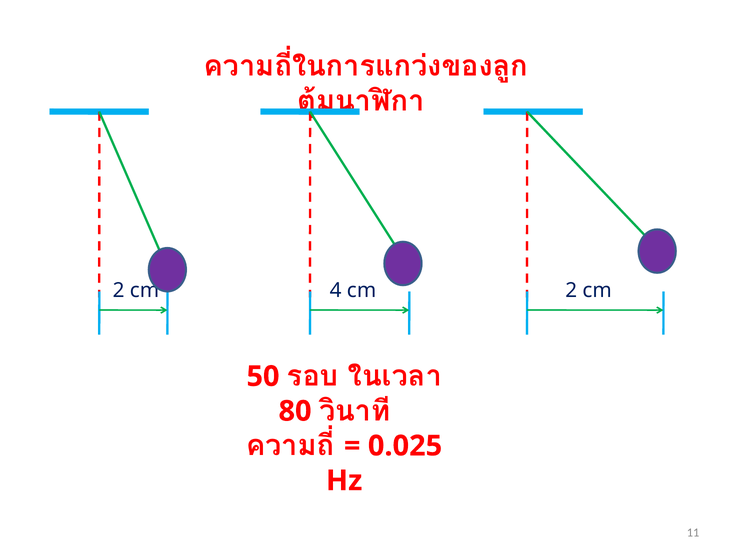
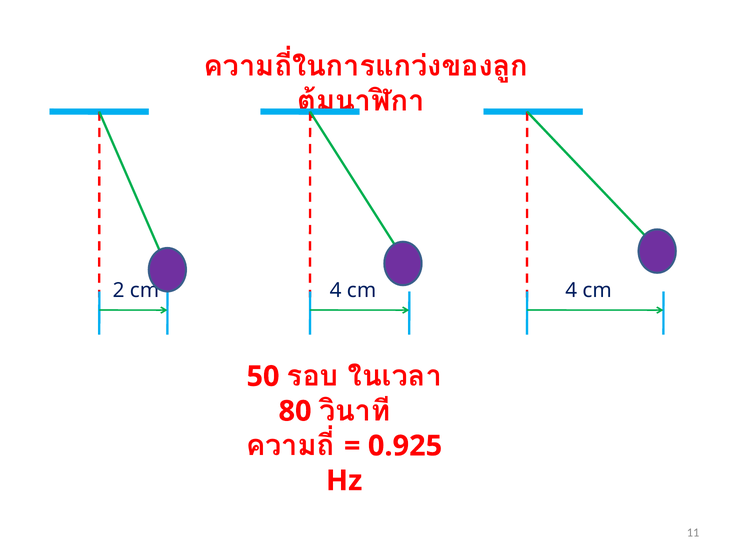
2 at (571, 290): 2 -> 4
0.025: 0.025 -> 0.925
